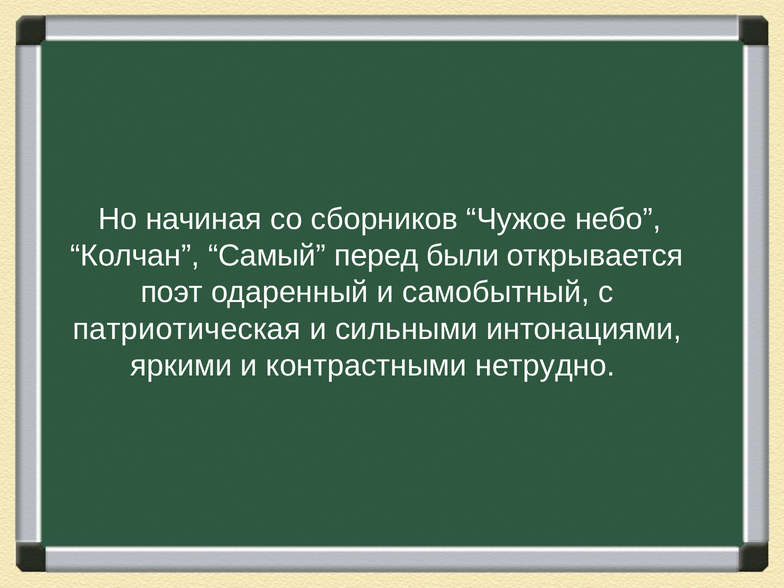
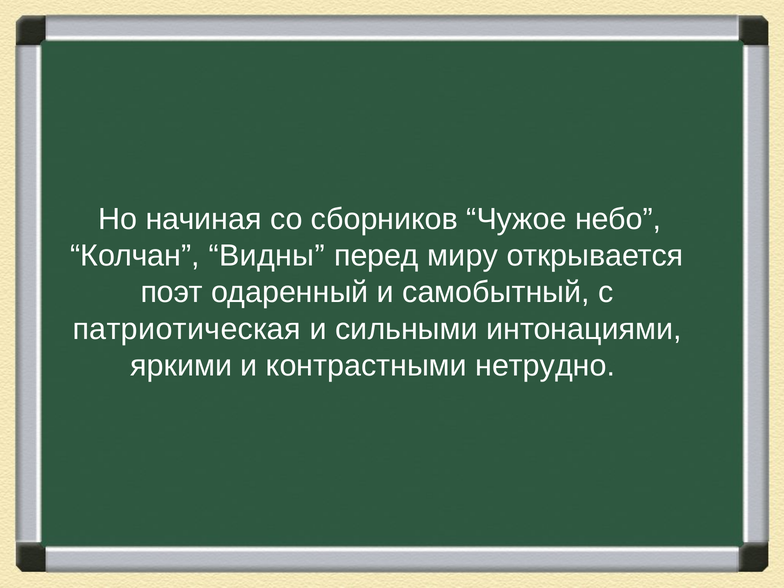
Самый: Самый -> Видны
были: были -> миру
